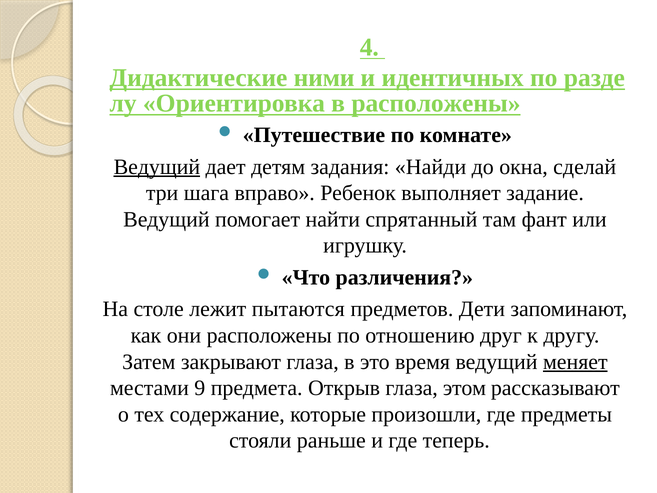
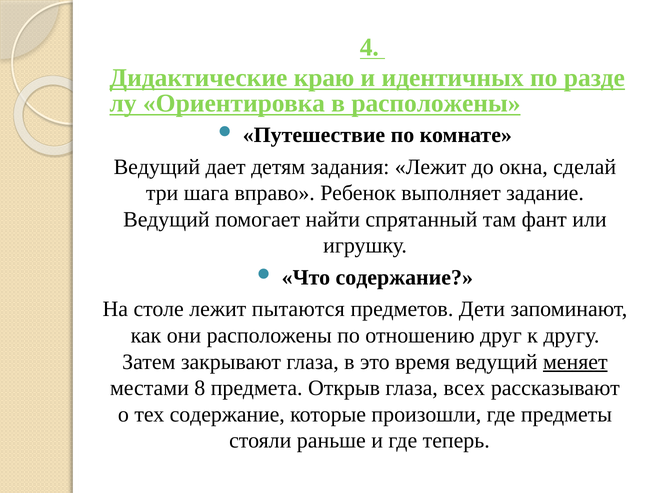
ними: ними -> краю
Ведущий at (157, 167) underline: present -> none
задания Найди: Найди -> Лежит
Что различения: различения -> содержание
9: 9 -> 8
этом: этом -> всех
